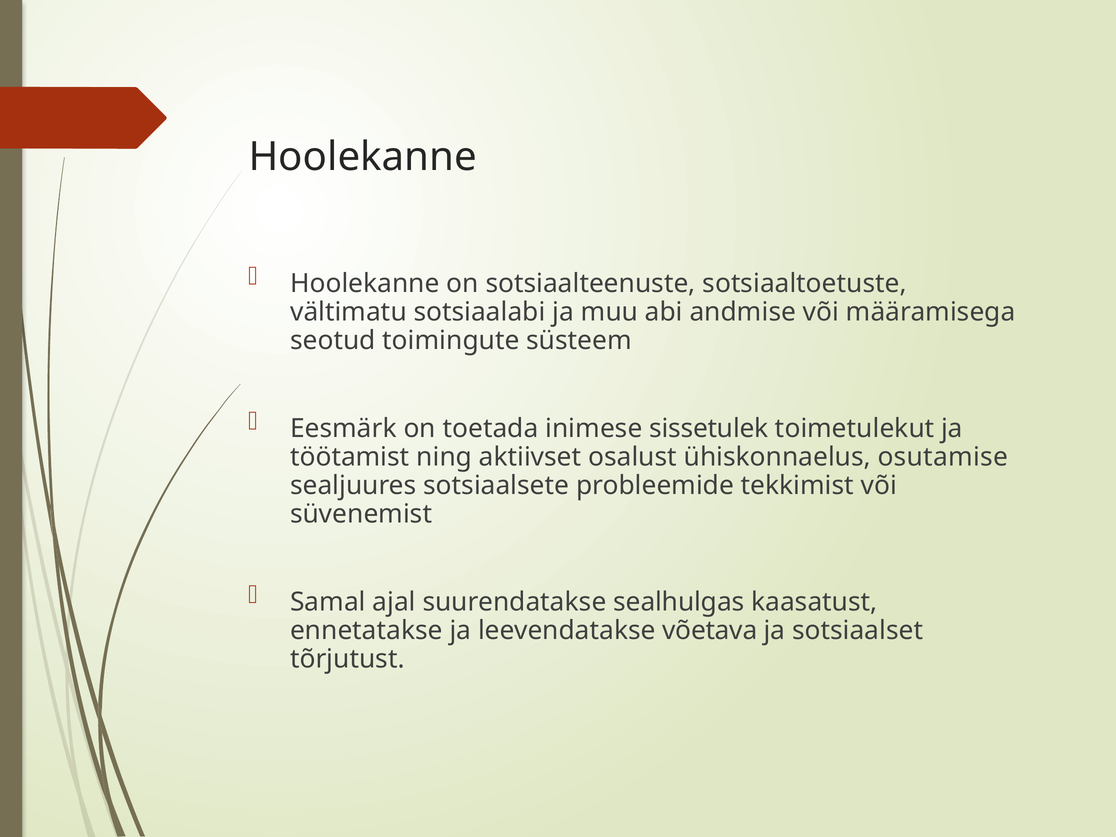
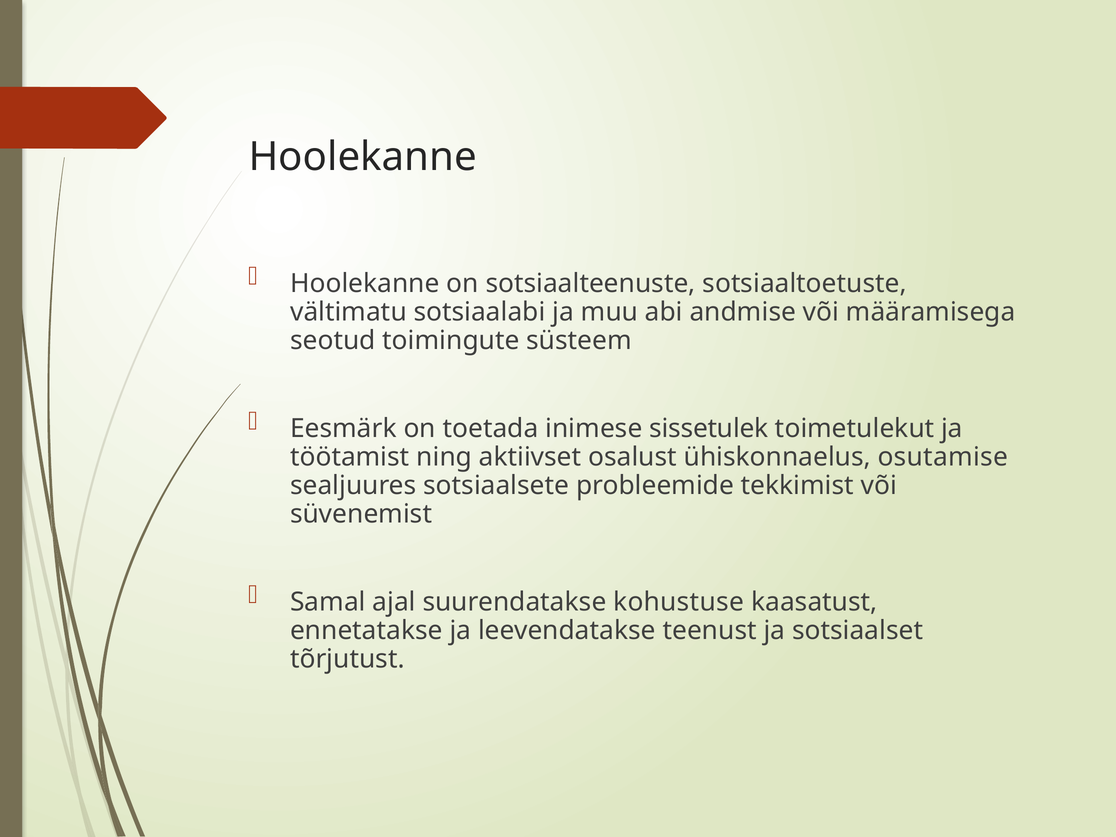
sealhulgas: sealhulgas -> kohustuse
võetava: võetava -> teenust
